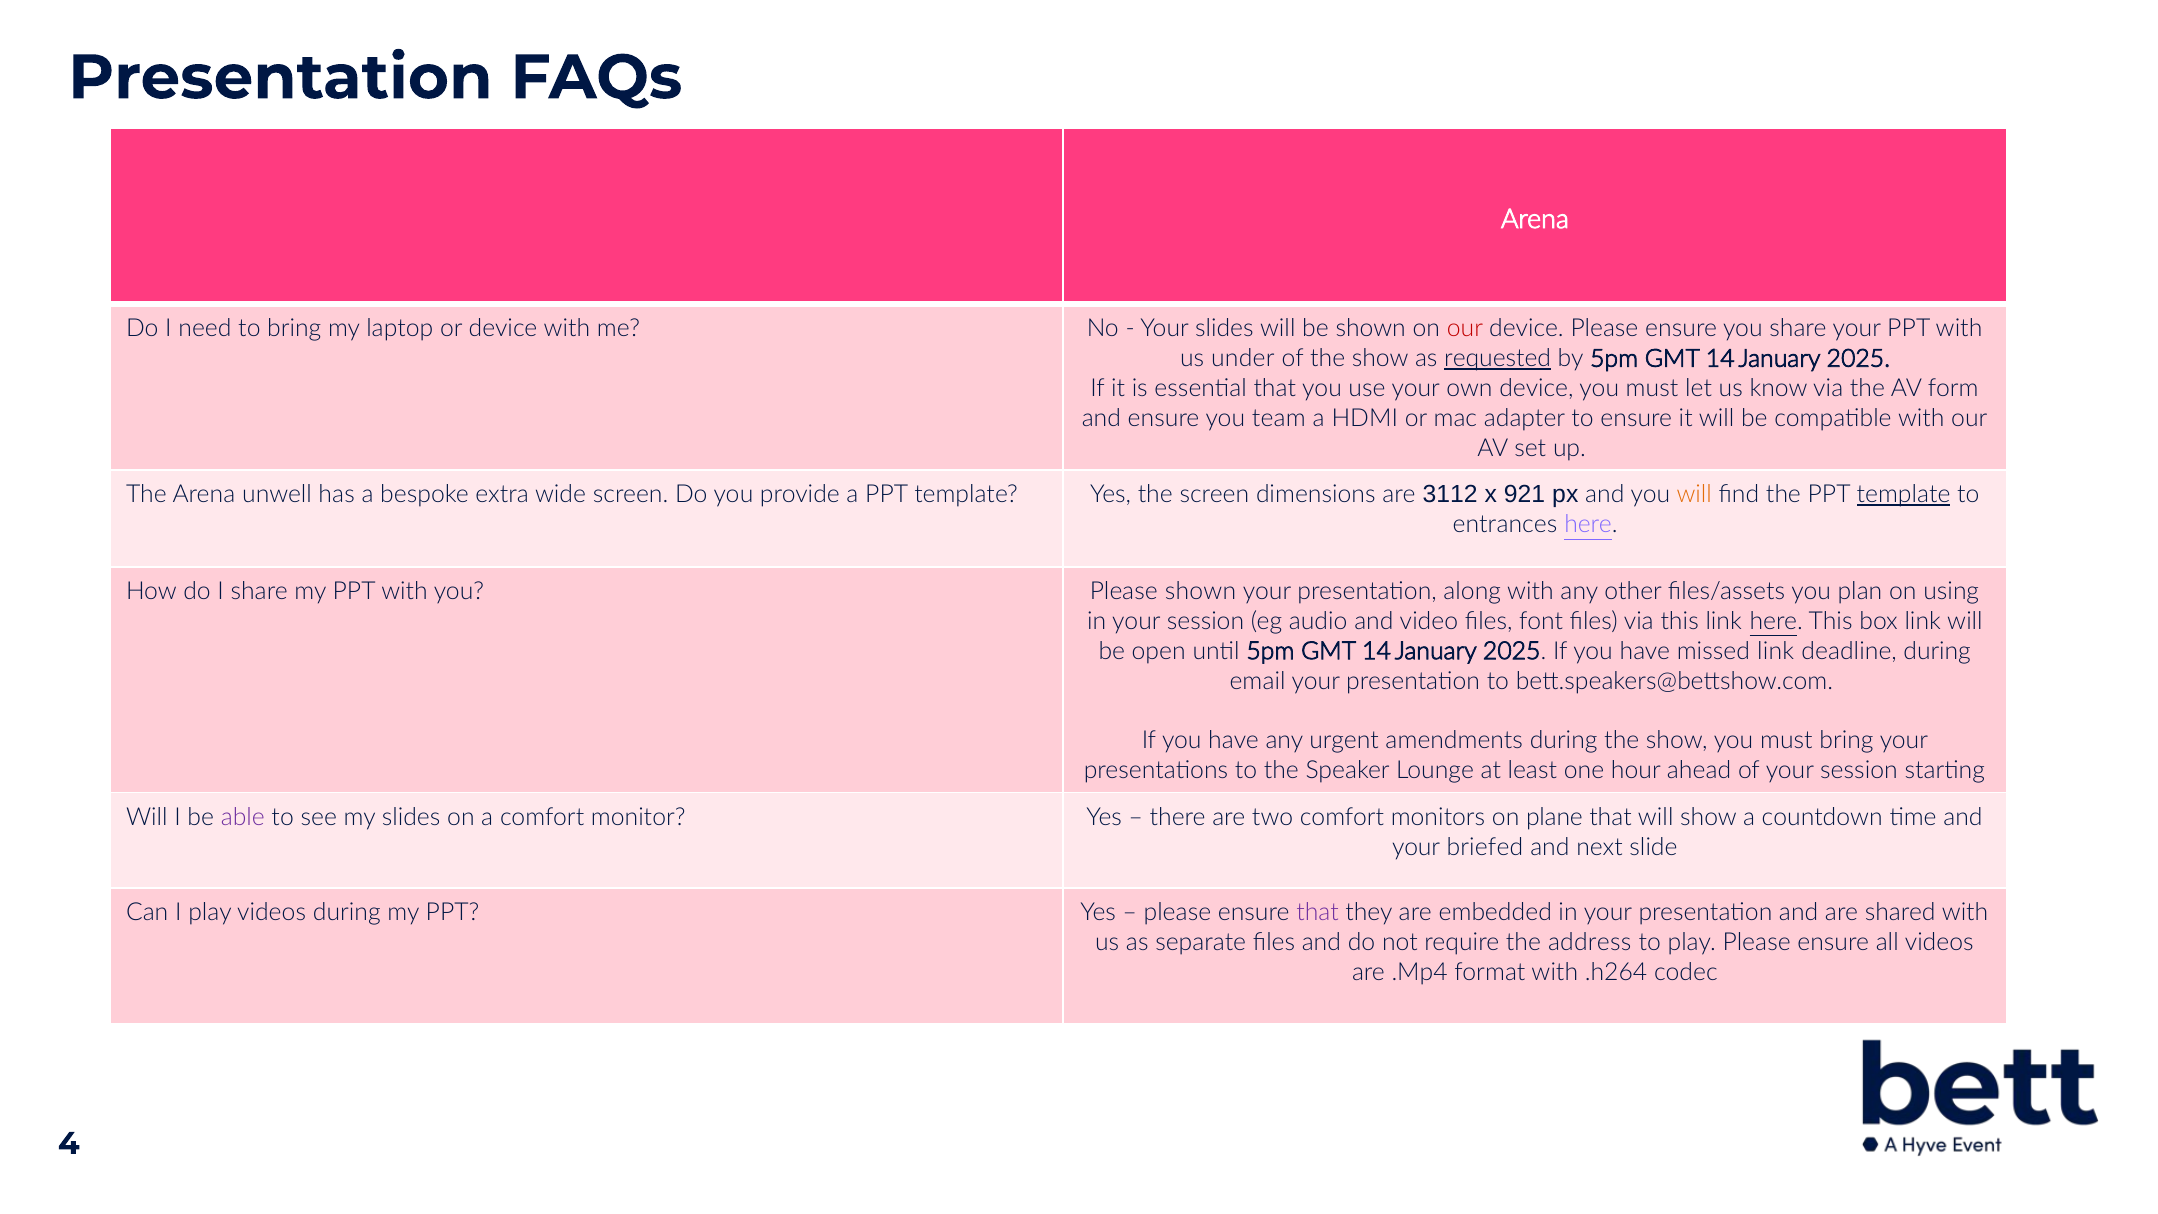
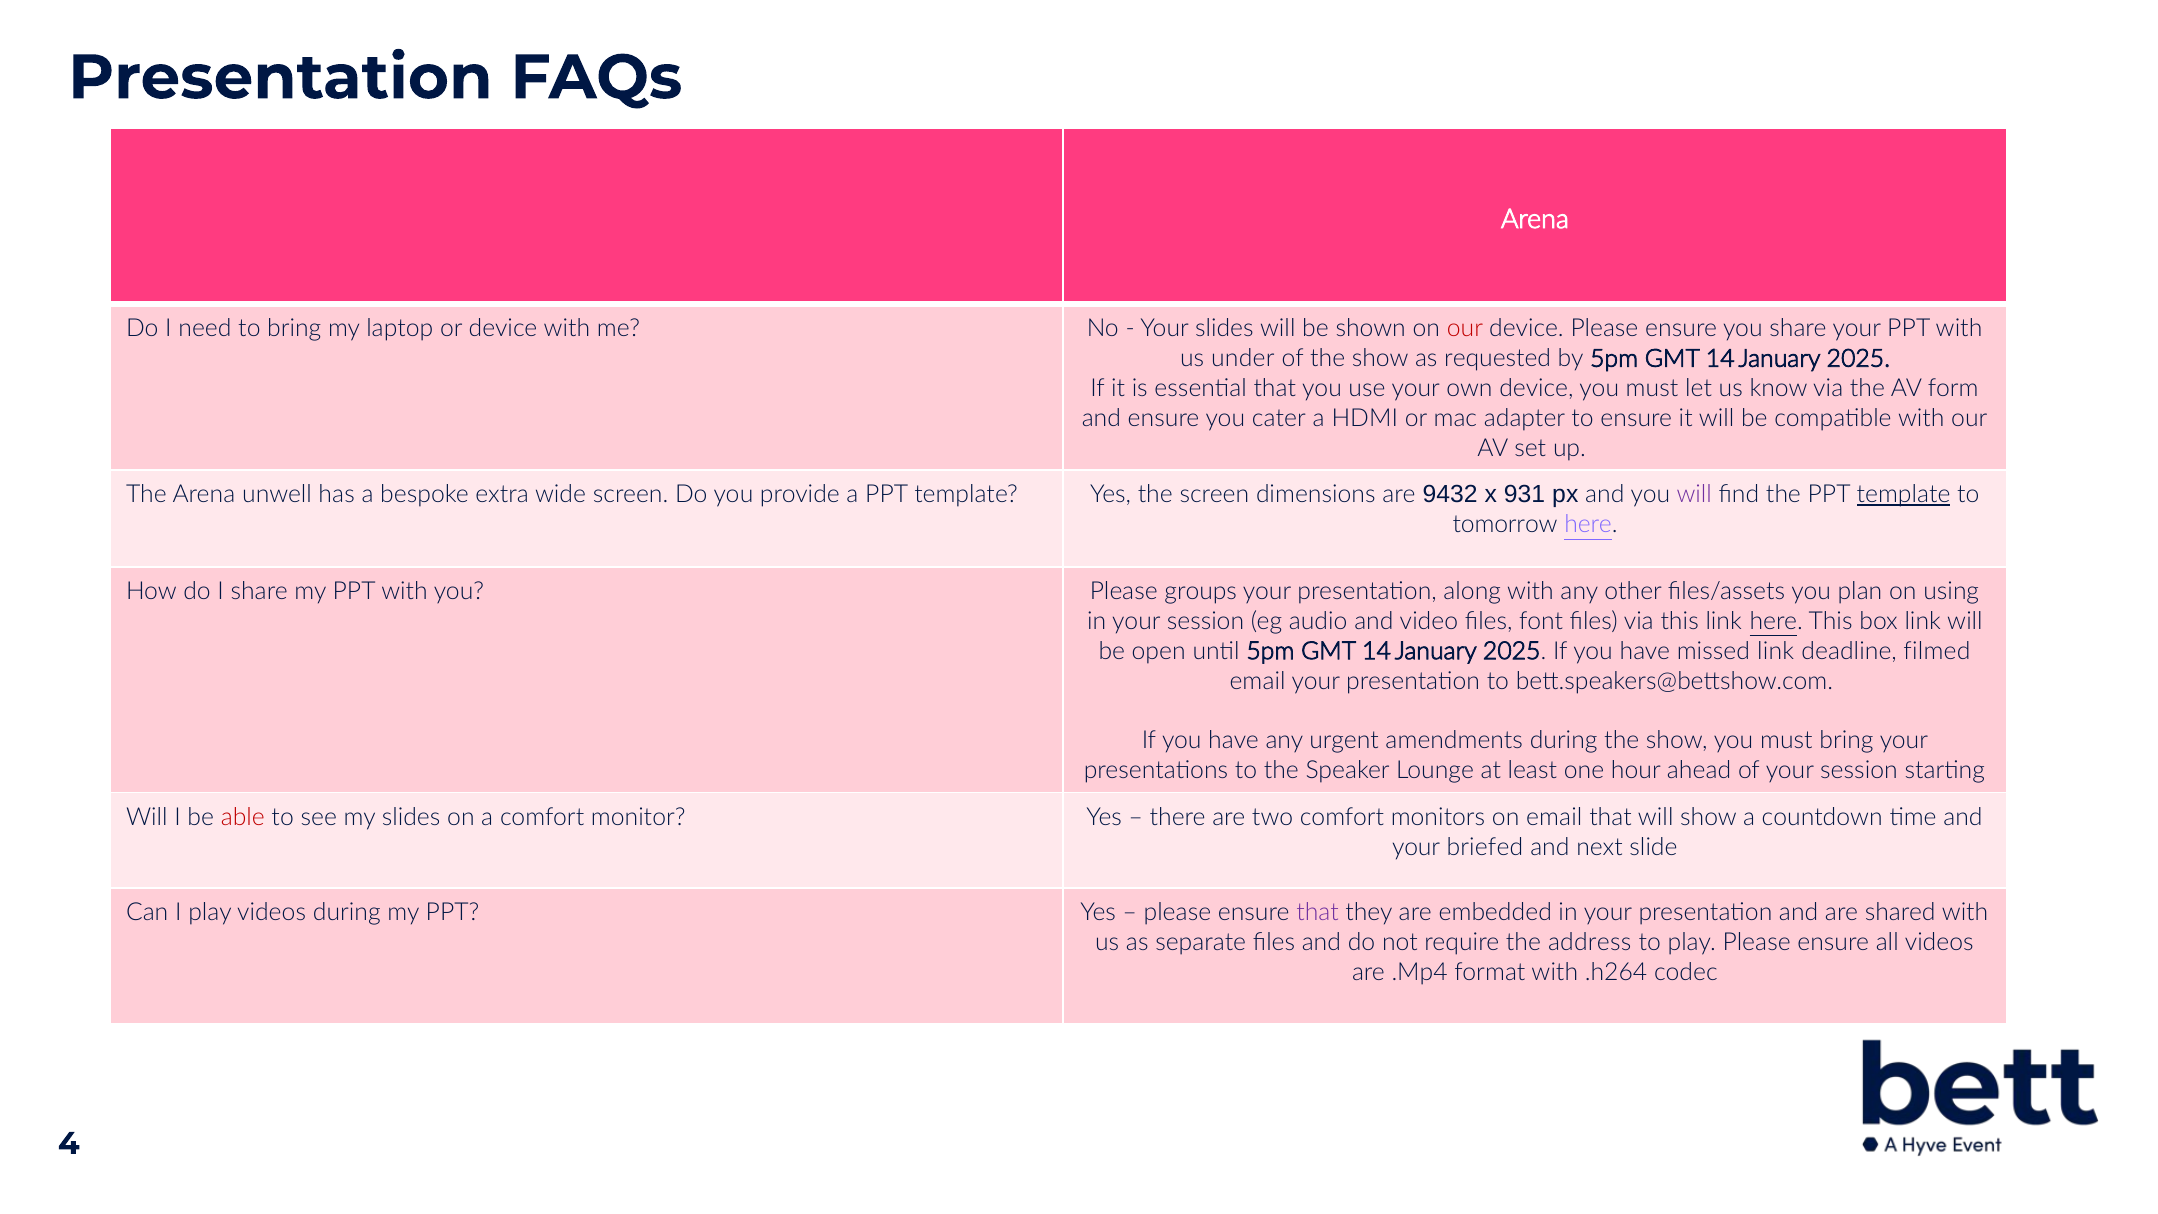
requested underline: present -> none
team: team -> cater
3112: 3112 -> 9432
921: 921 -> 931
will at (1694, 495) colour: orange -> purple
entrances: entrances -> tomorrow
Please shown: shown -> groups
deadline during: during -> filmed
able colour: purple -> red
on plane: plane -> email
